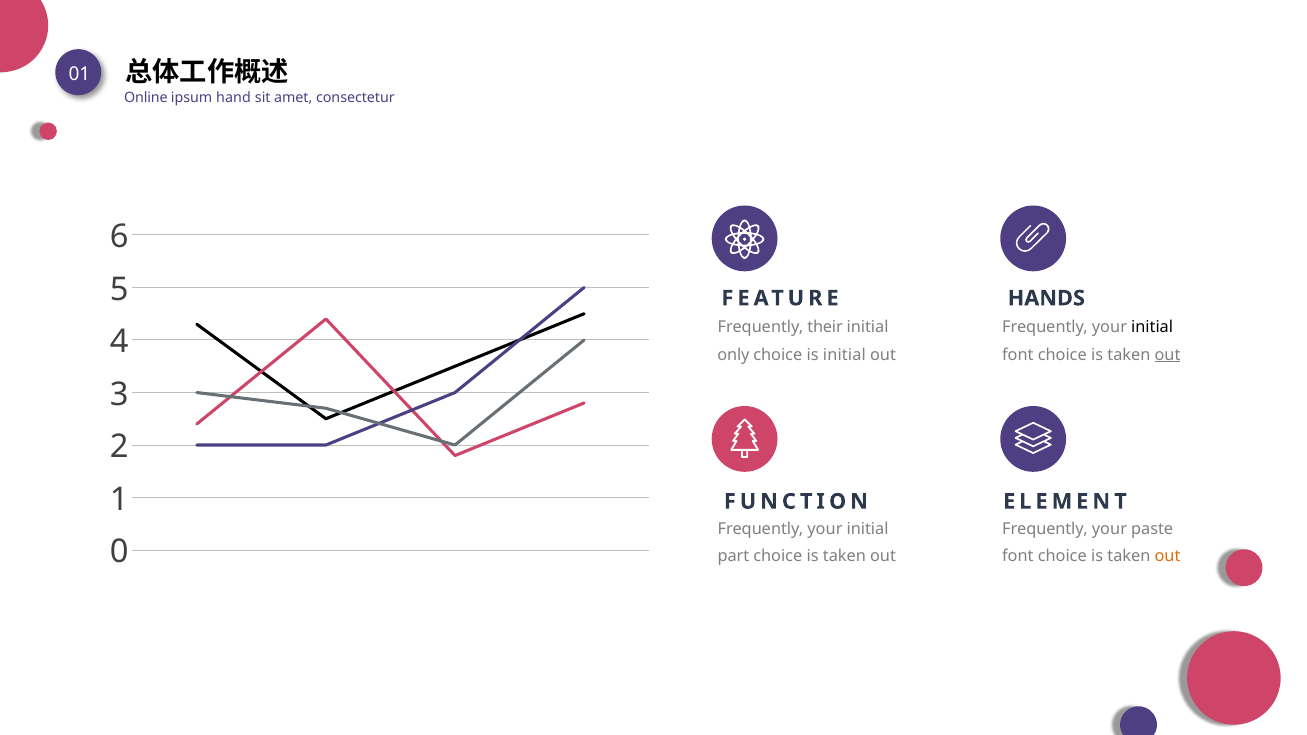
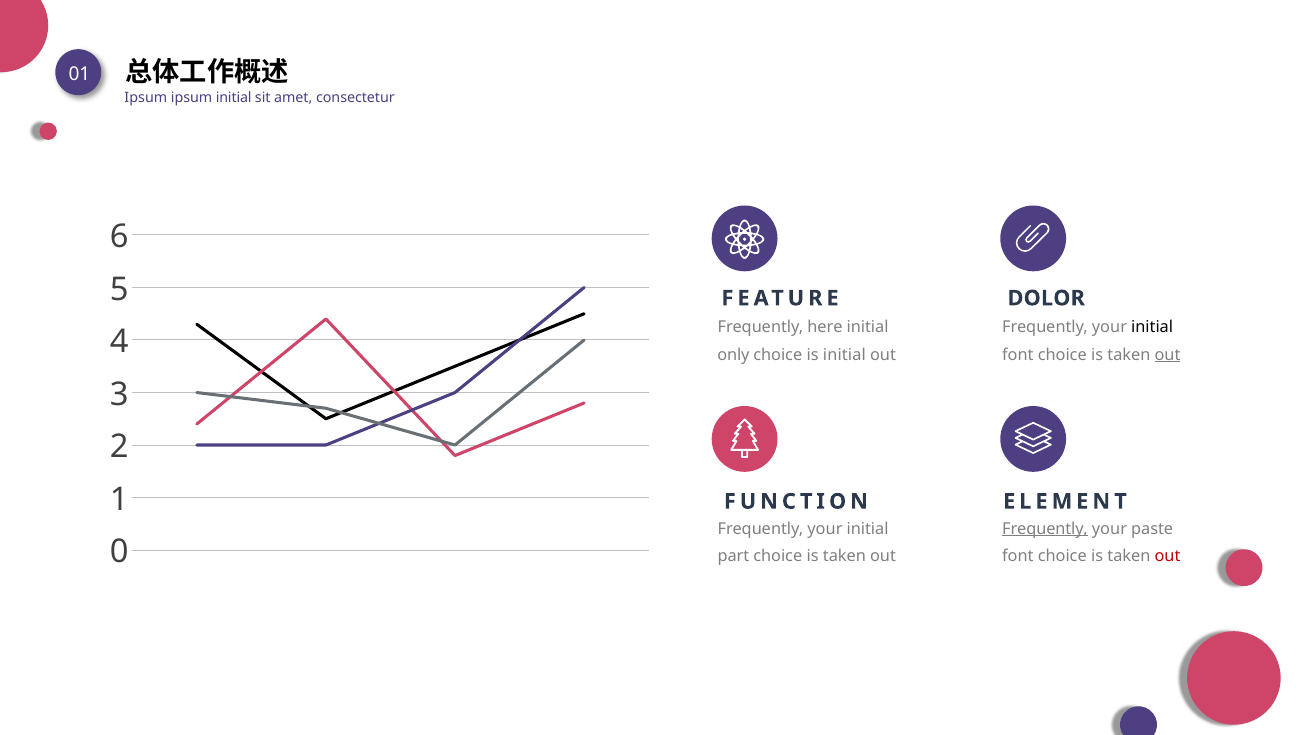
Online at (146, 98): Online -> Ipsum
ipsum hand: hand -> initial
HANDS: HANDS -> DOLOR
their: their -> here
Frequently at (1045, 529) underline: none -> present
out at (1168, 556) colour: orange -> red
